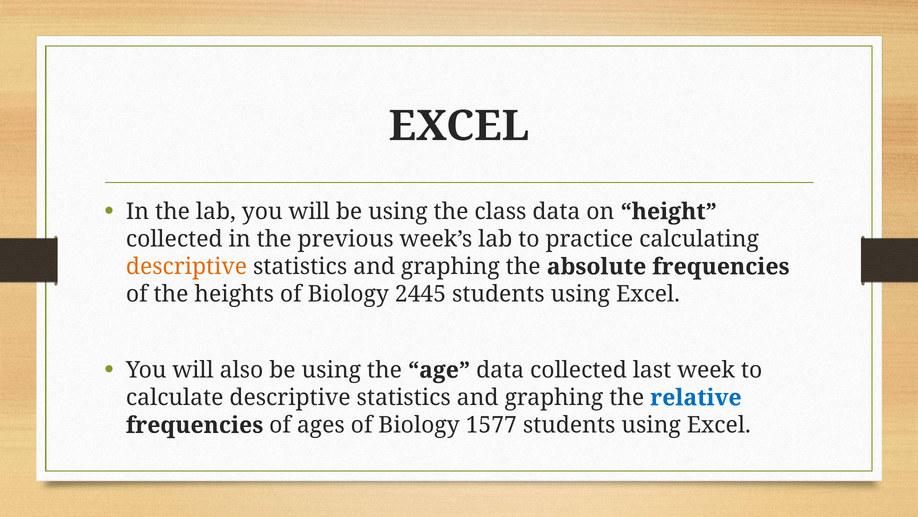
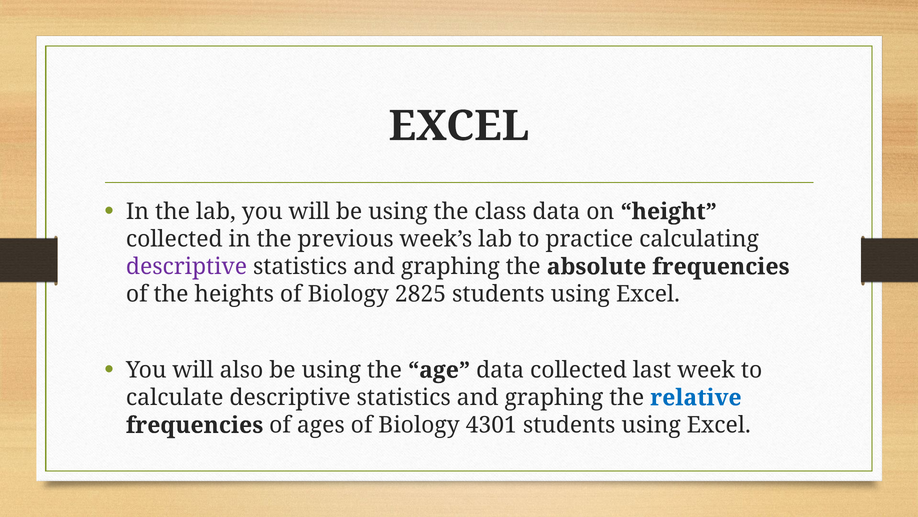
descriptive at (187, 266) colour: orange -> purple
2445: 2445 -> 2825
1577: 1577 -> 4301
